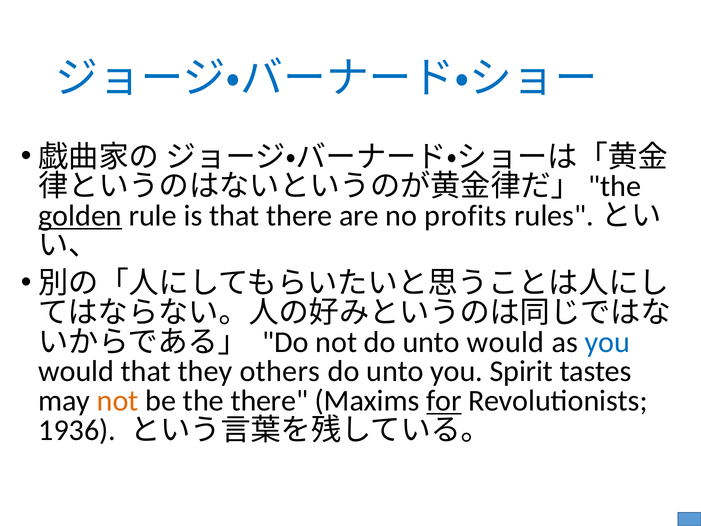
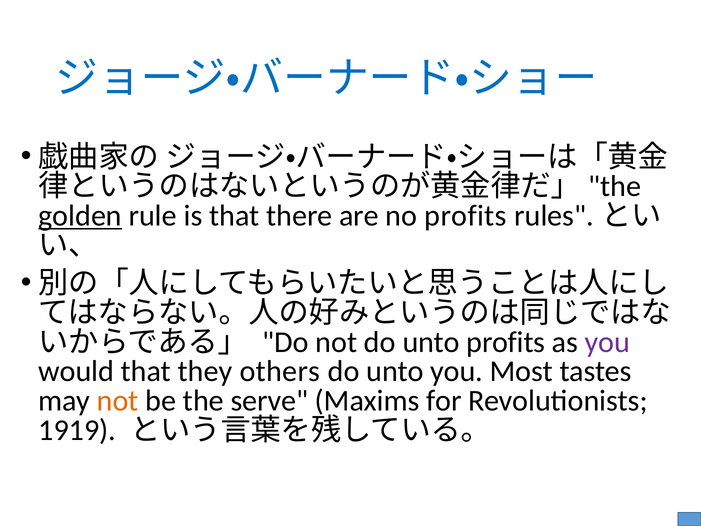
unto would: would -> profits
you at (607, 342) colour: blue -> purple
Spirit: Spirit -> Most
the there: there -> serve
for underline: present -> none
1936: 1936 -> 1919
